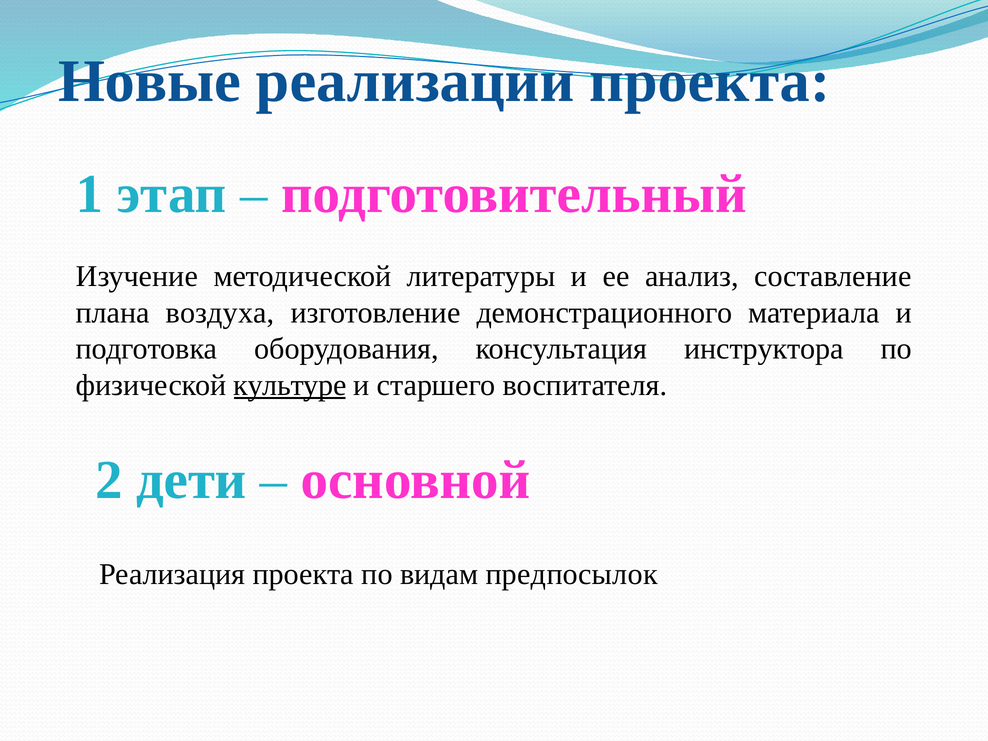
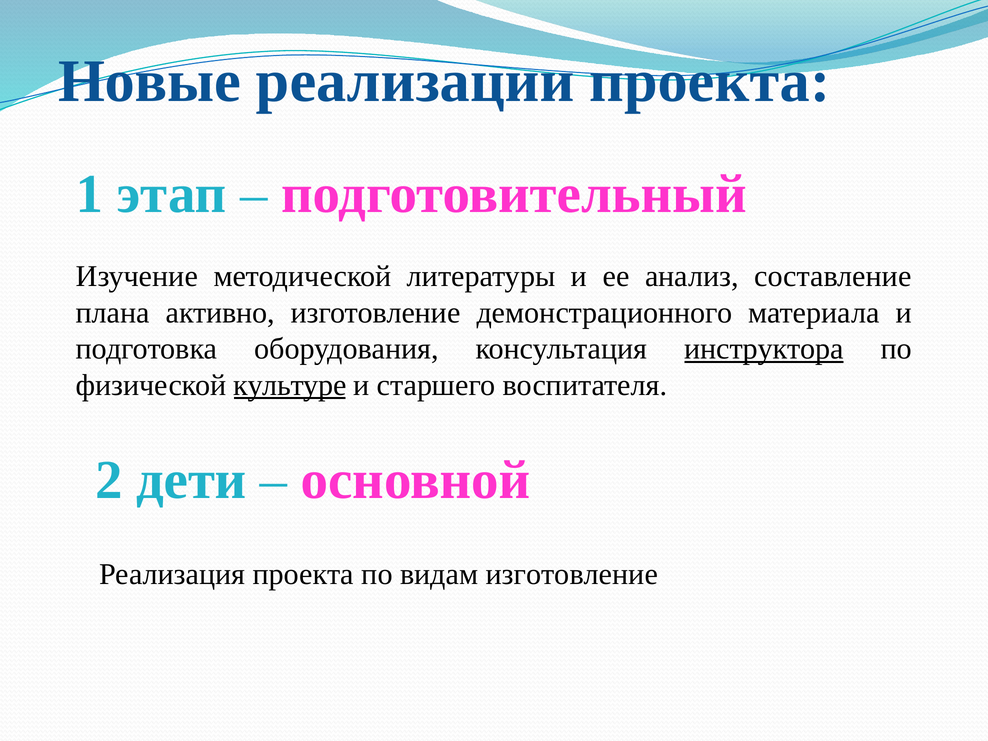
воздуха: воздуха -> активно
инструктора underline: none -> present
видам предпосылок: предпосылок -> изготовление
